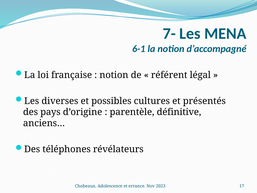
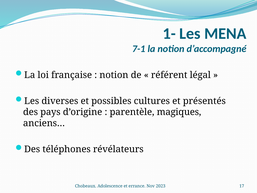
7-: 7- -> 1-
6-1: 6-1 -> 7-1
définitive: définitive -> magiques
